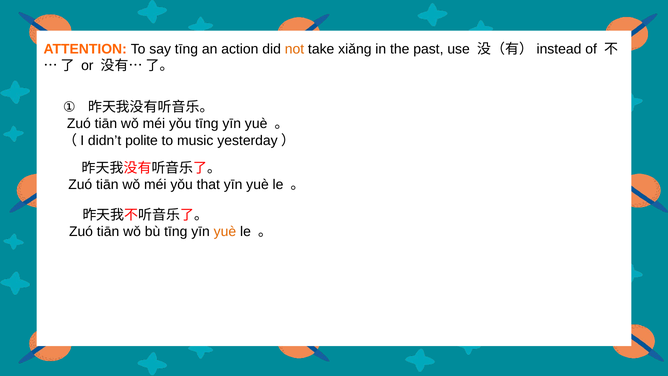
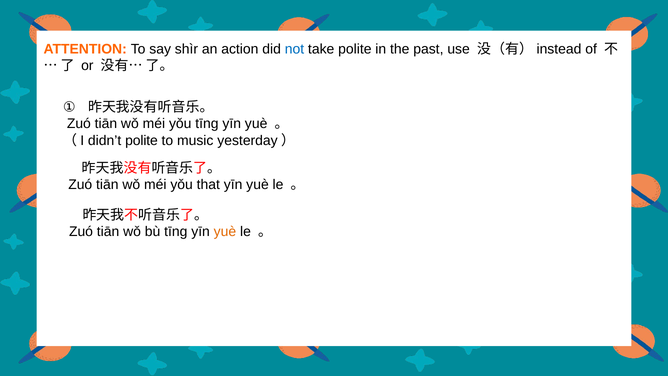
say tīng: tīng -> shìr
not colour: orange -> blue
take xiǎng: xiǎng -> polite
